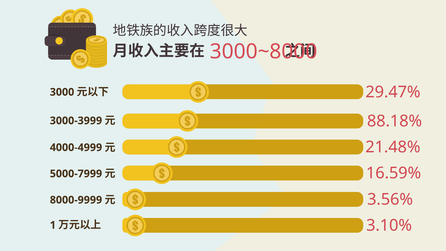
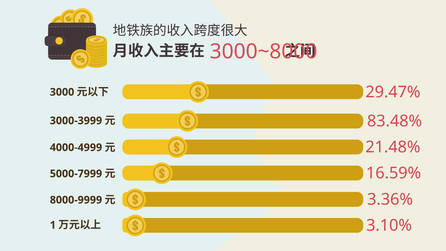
88.18%: 88.18% -> 83.48%
3.56%: 3.56% -> 3.36%
